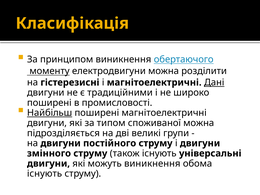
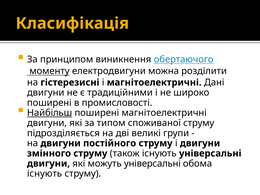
Дані underline: present -> none
споживаної можна: можна -> струму
можуть виникнення: виникнення -> універсальні
